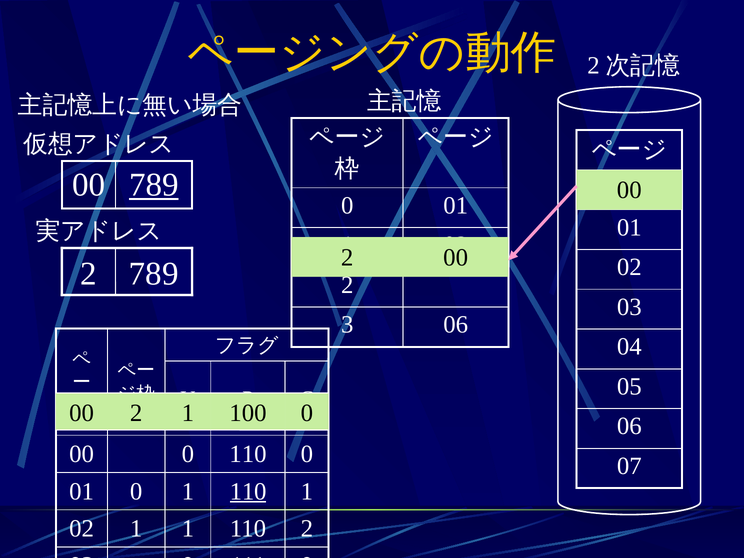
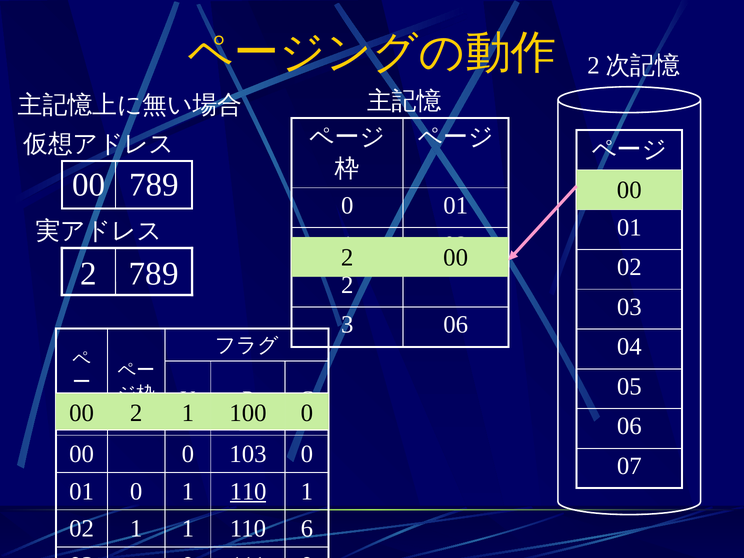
789 at (154, 185) underline: present -> none
0 110: 110 -> 103
110 2: 2 -> 6
